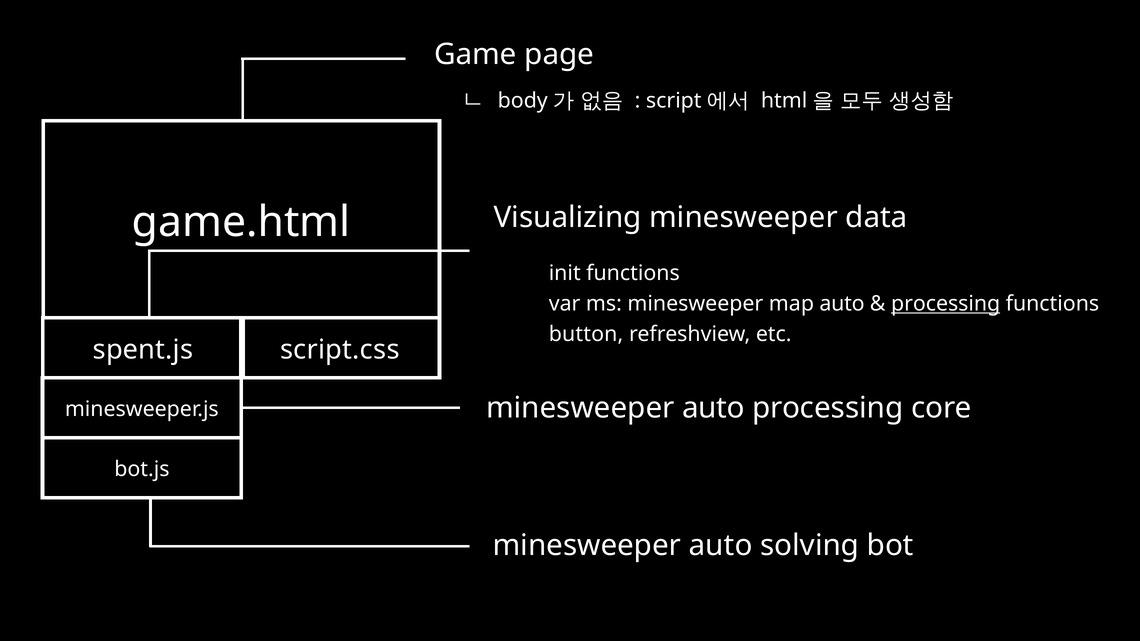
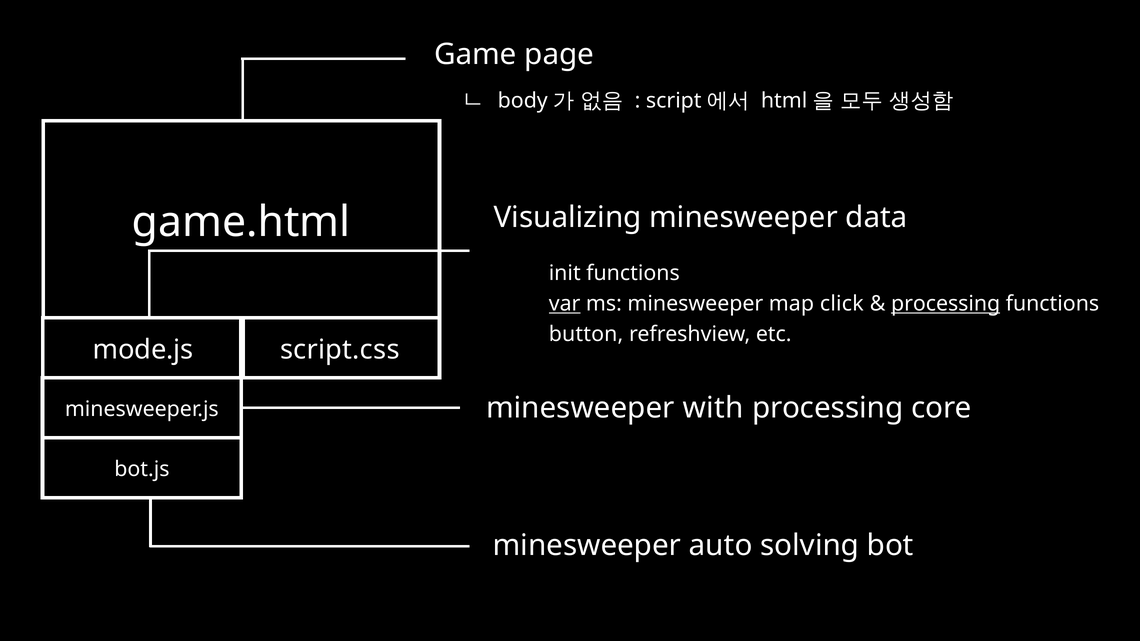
var underline: none -> present
map auto: auto -> click
spent.js: spent.js -> mode.js
auto at (713, 408): auto -> with
